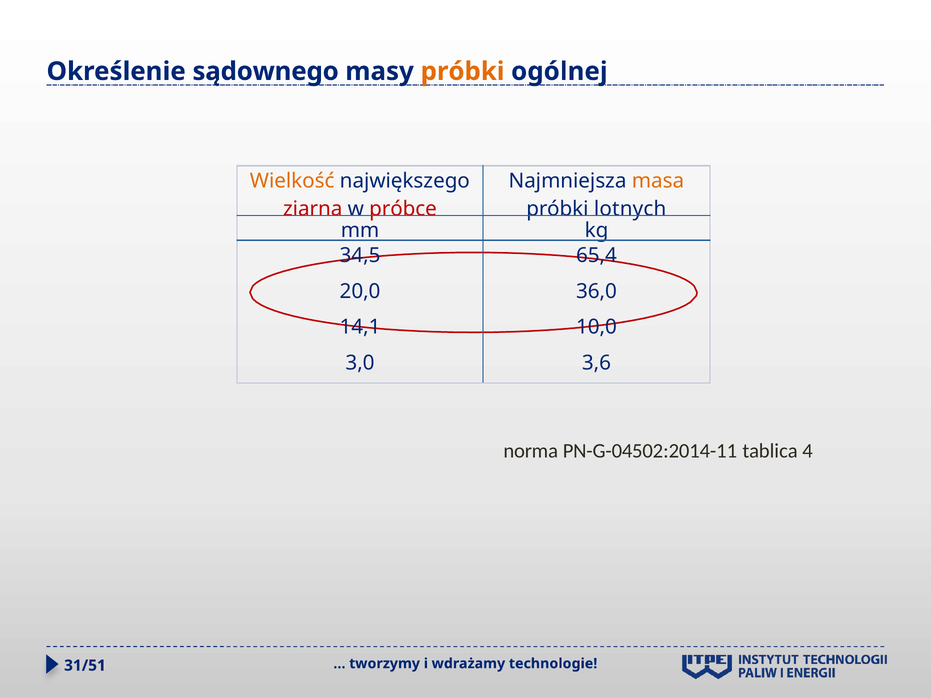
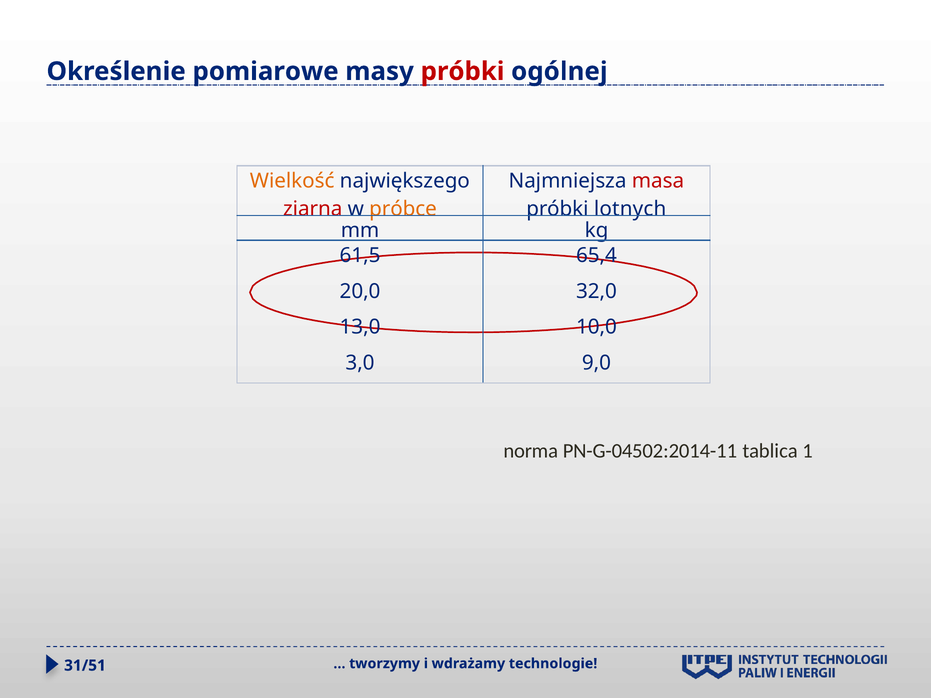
sądownego: sądownego -> pomiarowe
próbki at (463, 71) colour: orange -> red
masa colour: orange -> red
próbce colour: red -> orange
34,5: 34,5 -> 61,5
36,0: 36,0 -> 32,0
14,1: 14,1 -> 13,0
3,6: 3,6 -> 9,0
4: 4 -> 1
